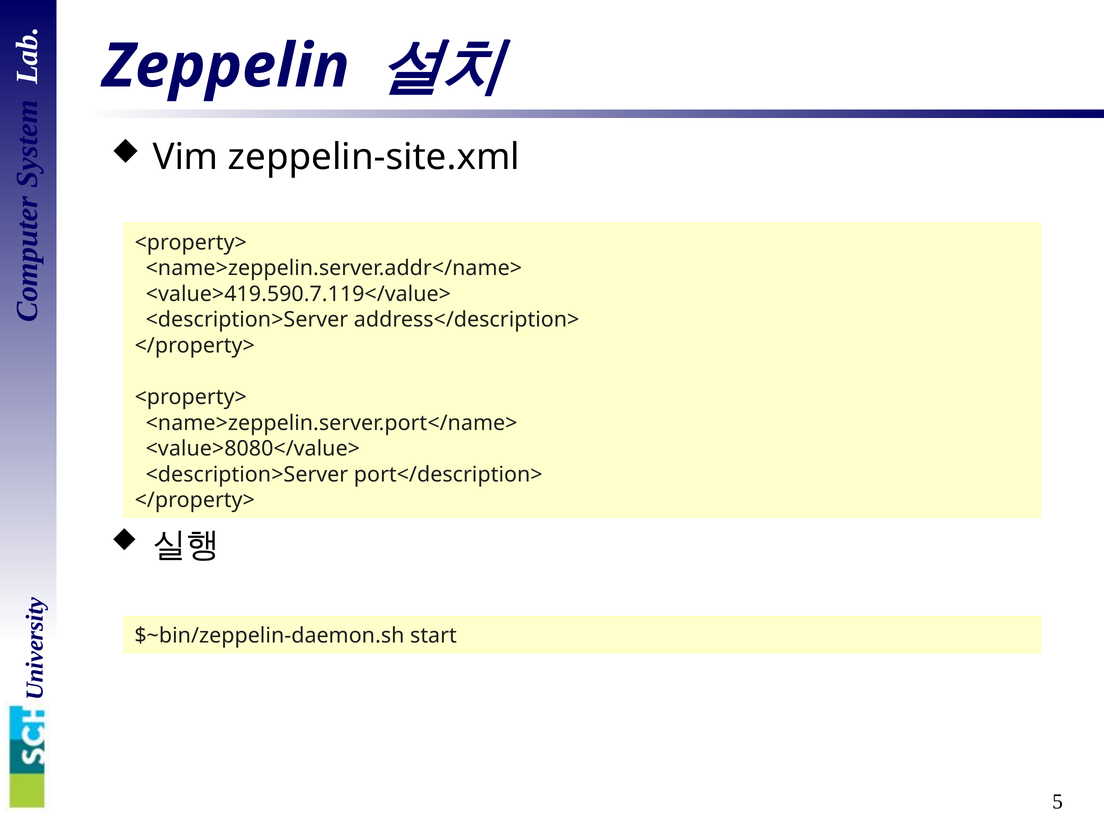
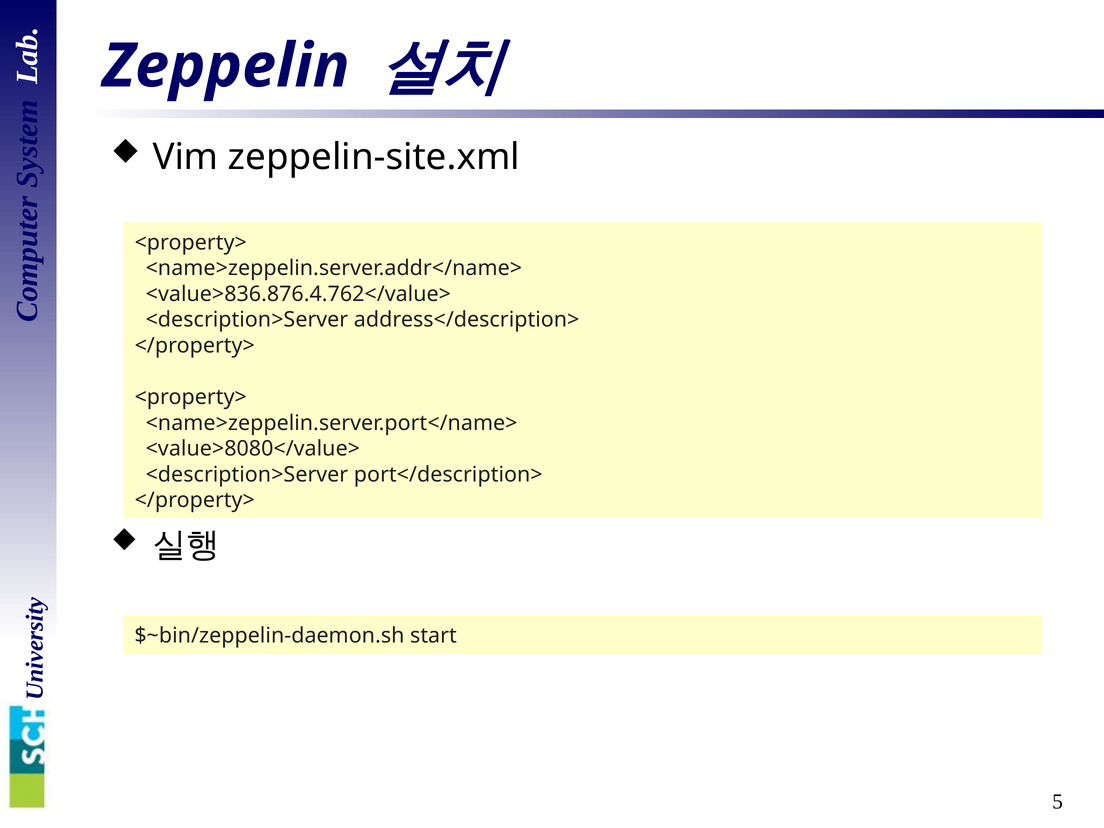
<value>419.590.7.119</value>: <value>419.590.7.119</value> -> <value>836.876.4.762</value>
